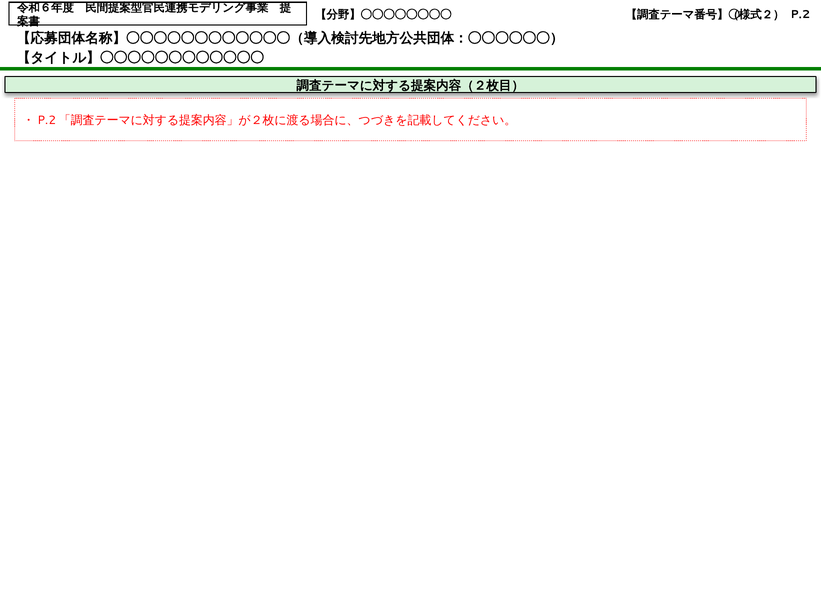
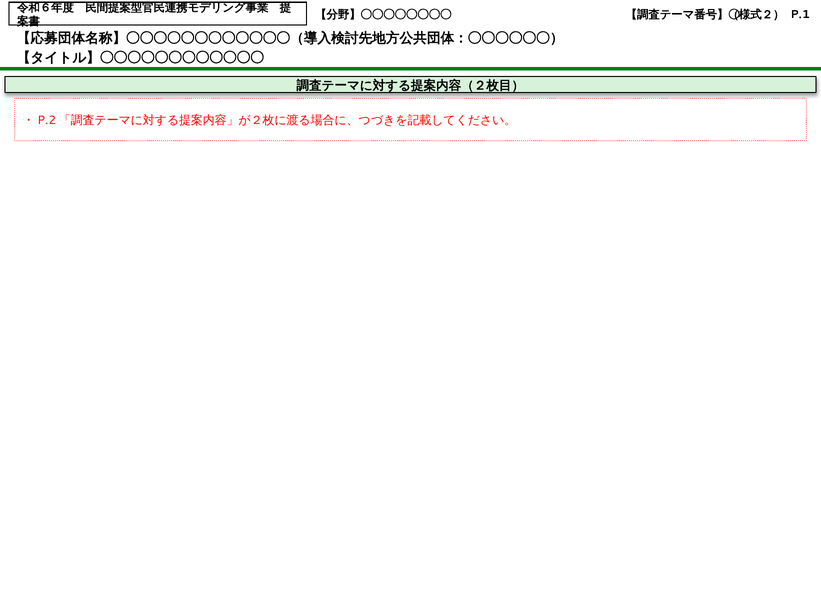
P.2: P.2 -> P.1
